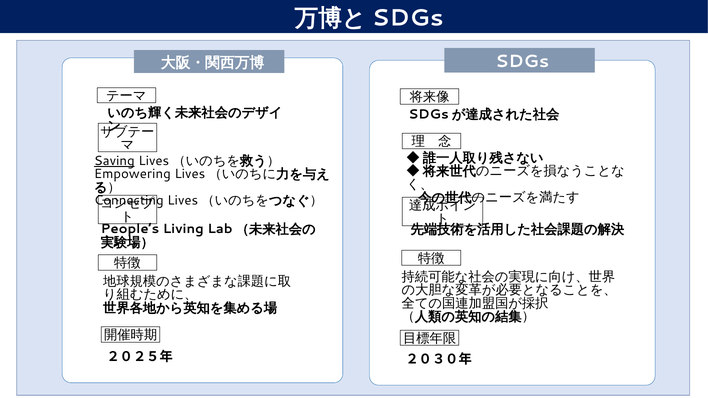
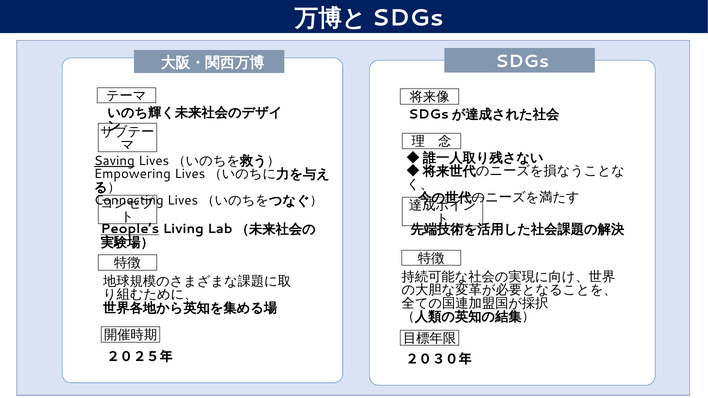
People’s underline: none -> present
